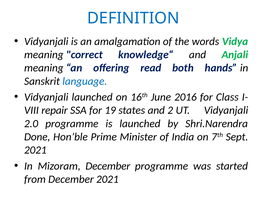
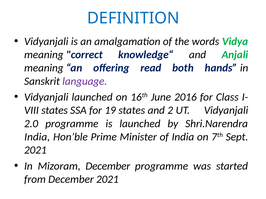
language colour: blue -> purple
repair at (55, 111): repair -> states
Done at (37, 137): Done -> India
